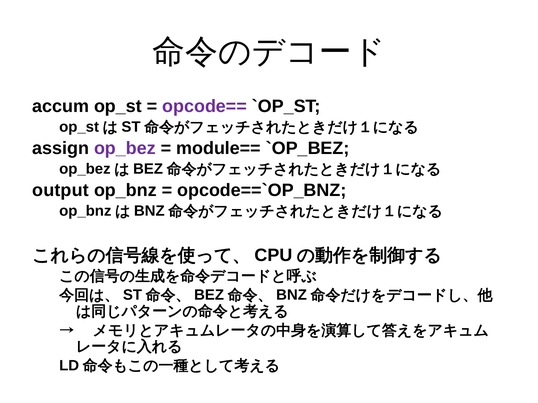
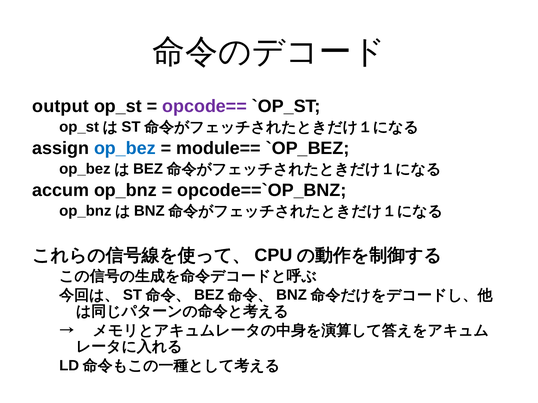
accum: accum -> output
op_bez colour: purple -> blue
output: output -> accum
